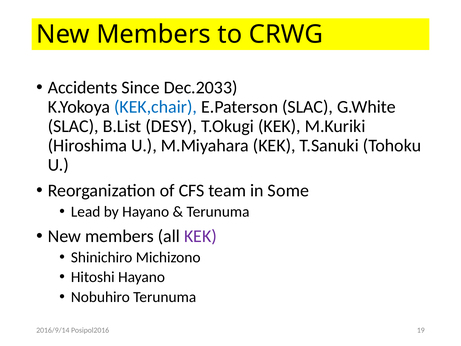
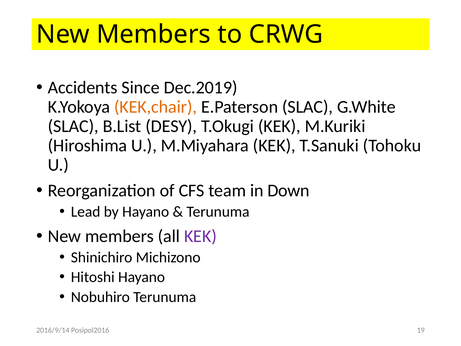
Dec.2033: Dec.2033 -> Dec.2019
KEK,chair colour: blue -> orange
Some: Some -> Down
